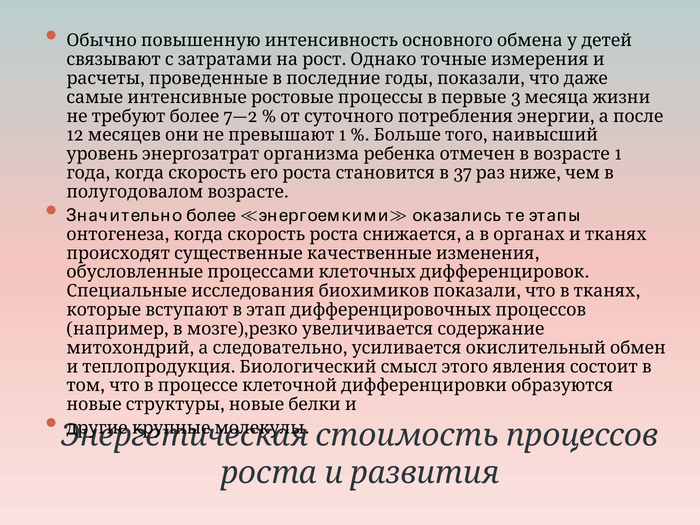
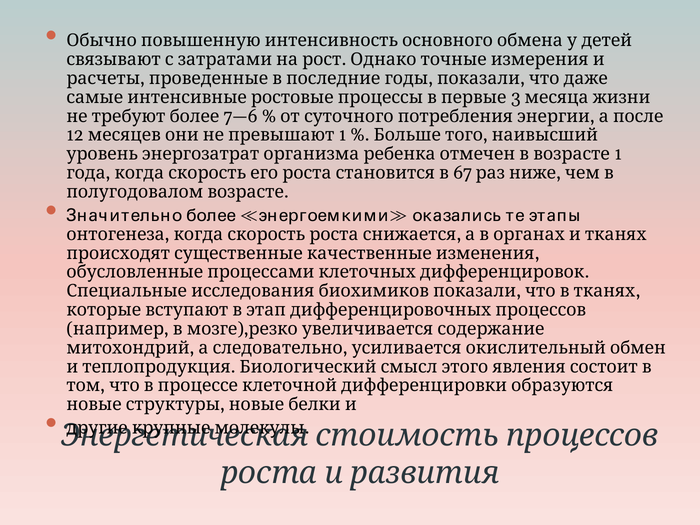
7—2: 7—2 -> 7—6
37: 37 -> 67
